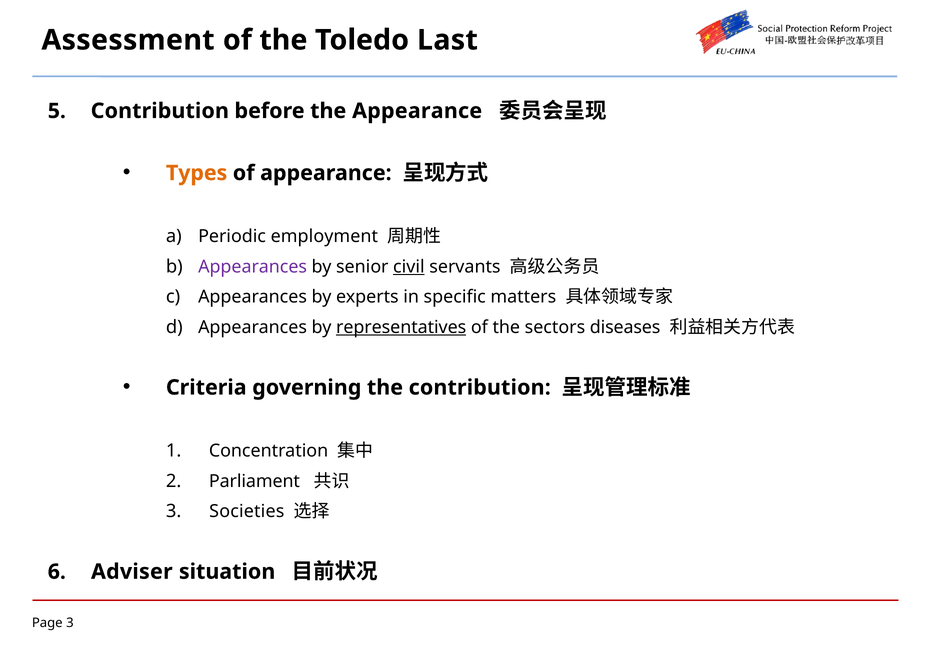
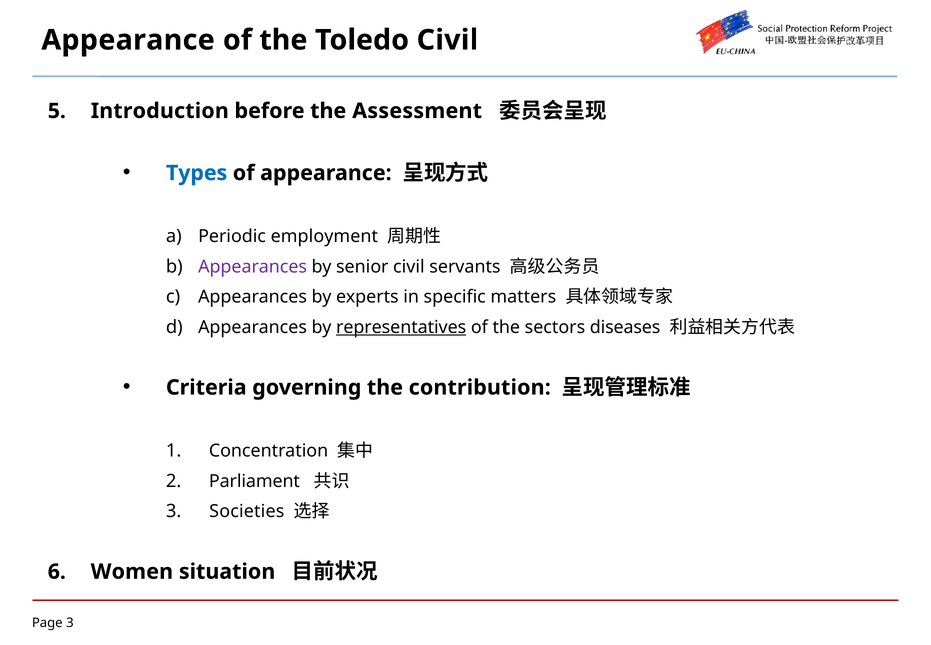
Assessment at (128, 40): Assessment -> Appearance
Toledo Last: Last -> Civil
Contribution at (160, 111): Contribution -> Introduction
the Appearance: Appearance -> Assessment
Types colour: orange -> blue
civil at (409, 266) underline: present -> none
Adviser: Adviser -> Women
